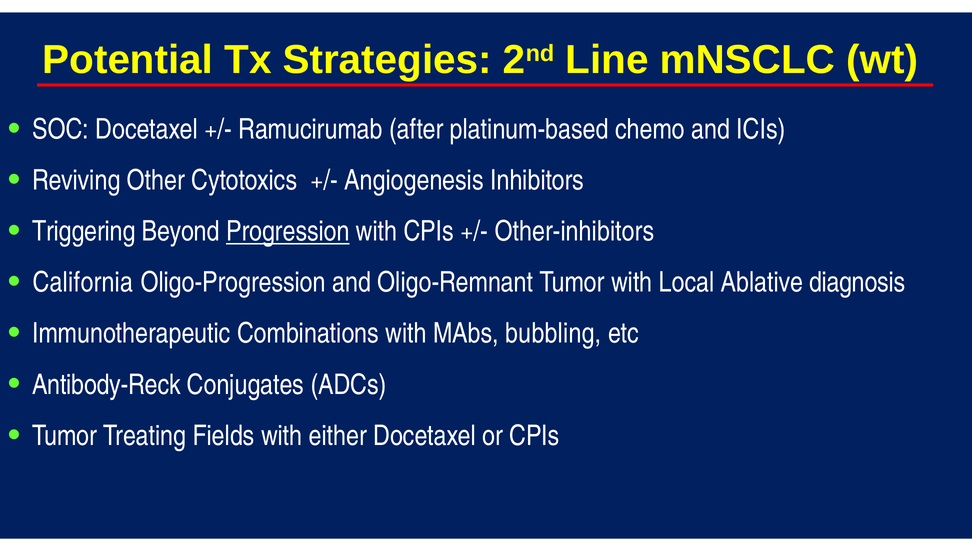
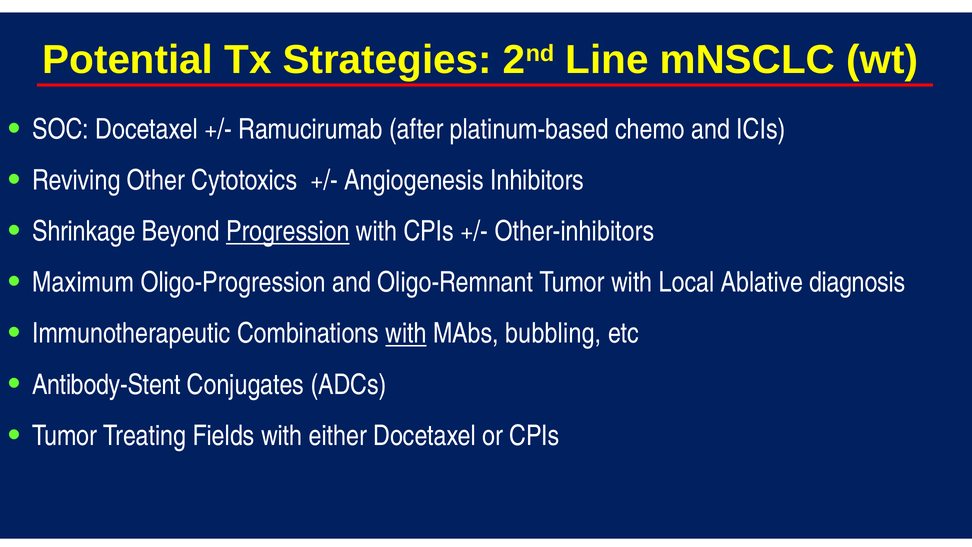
Triggering: Triggering -> Shrinkage
California: California -> Maximum
with at (406, 333) underline: none -> present
Antibody-Reck: Antibody-Reck -> Antibody-Stent
